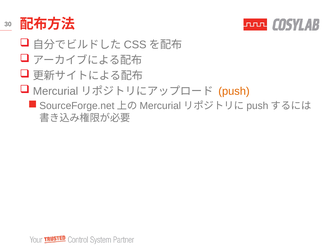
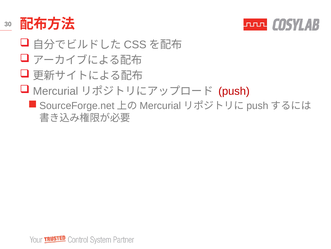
push colour: orange -> red
